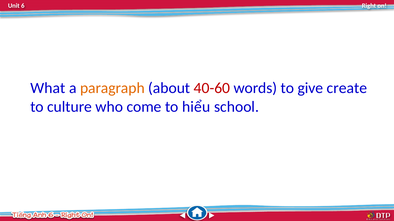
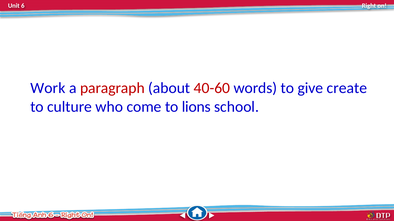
What: What -> Work
paragraph colour: orange -> red
hiểu: hiểu -> lions
